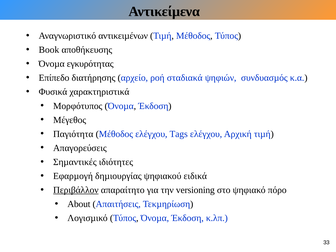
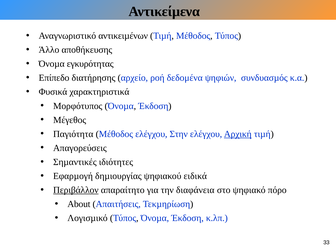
Book: Book -> Άλλο
σταδιακά: σταδιακά -> δεδομένα
Tags: Tags -> Στην
Αρχική underline: none -> present
versioning: versioning -> διαφάνεια
